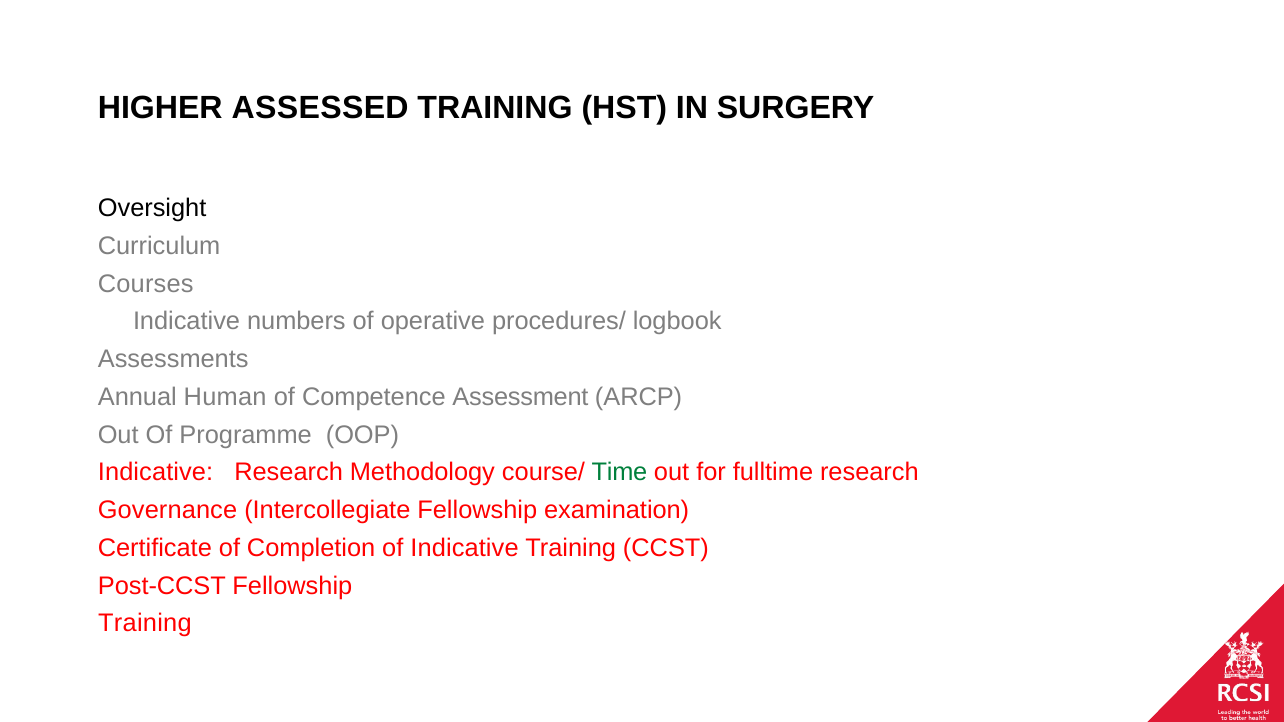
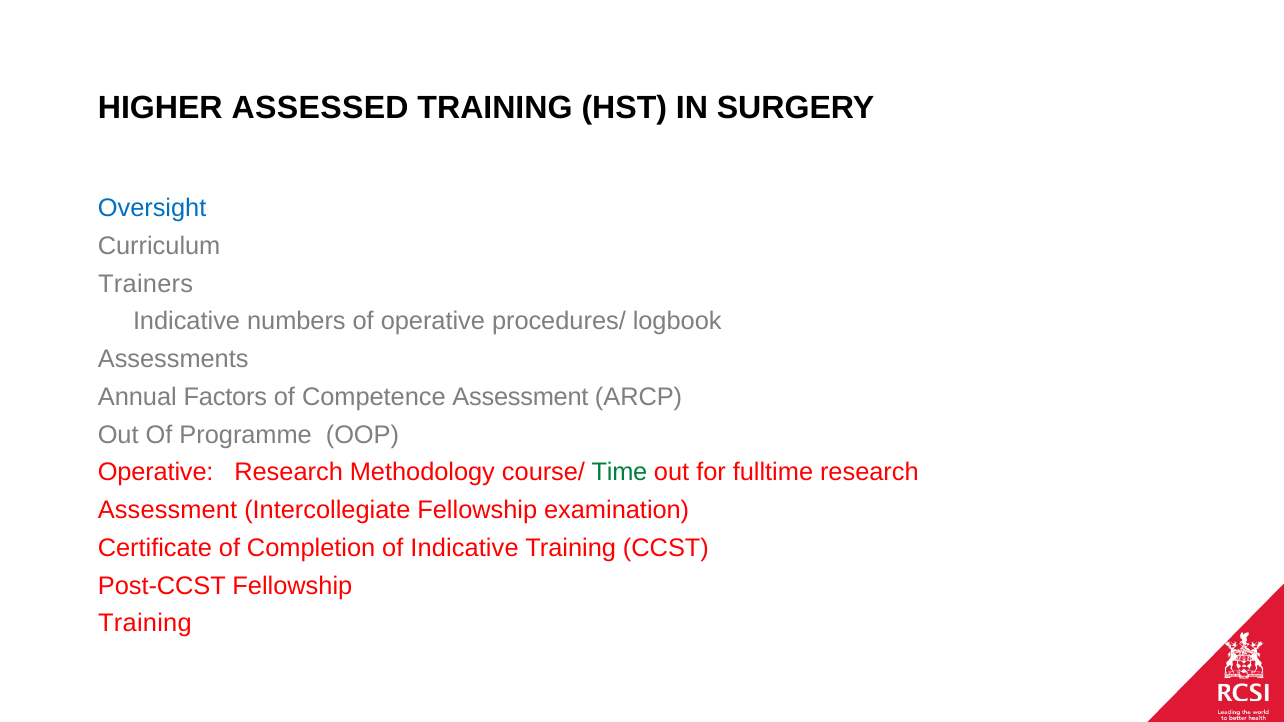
Oversight colour: black -> blue
Courses: Courses -> Trainers
Human: Human -> Factors
Indicative at (156, 473): Indicative -> Operative
Governance at (168, 510): Governance -> Assessment
